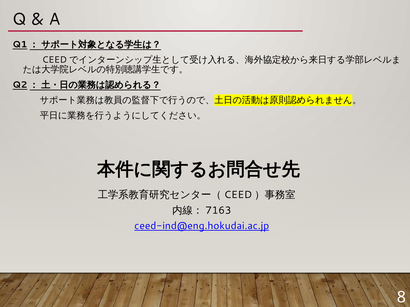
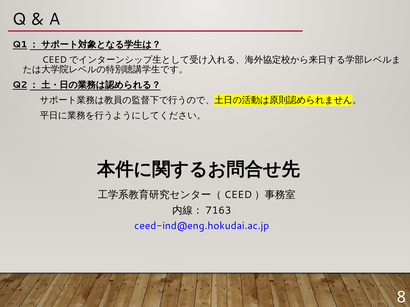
ceed-ind@eng.hokudai.ac.jp underline: present -> none
